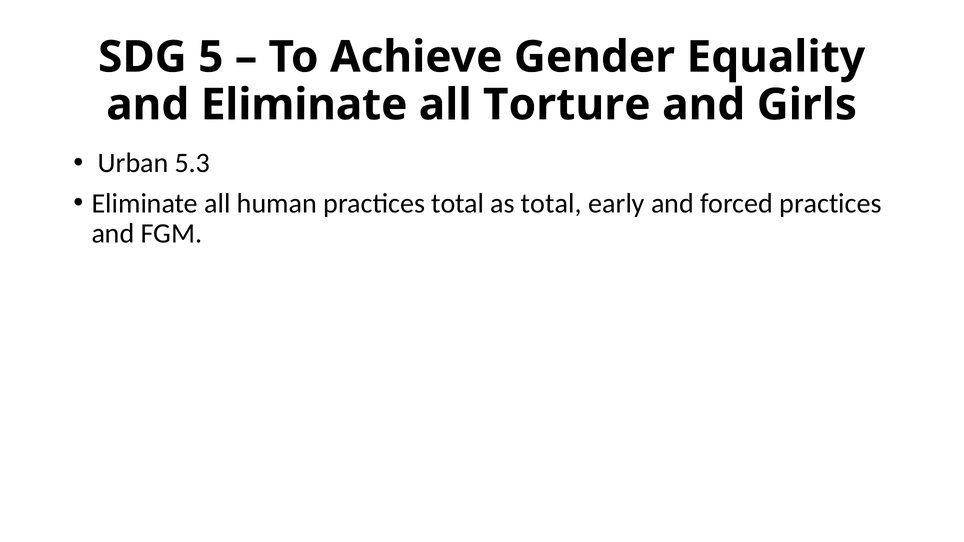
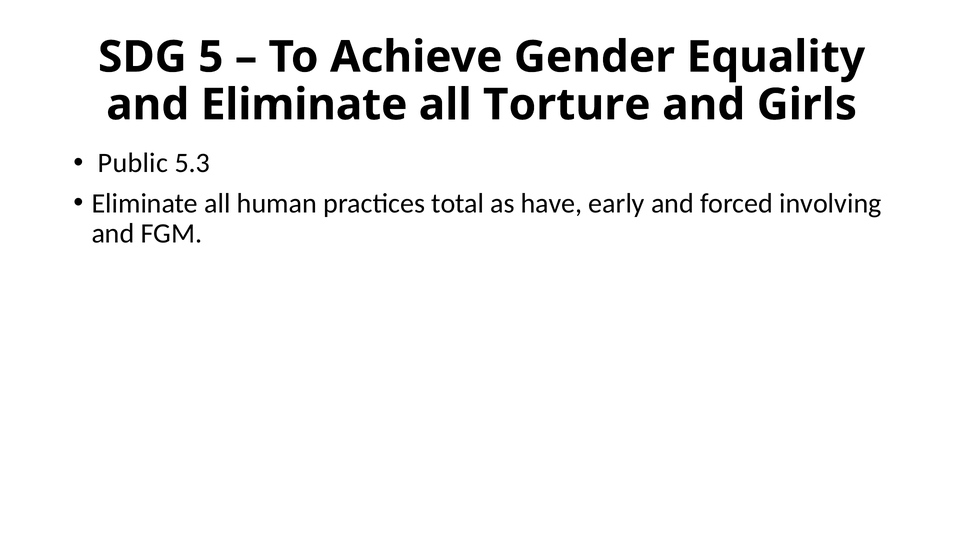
Urban: Urban -> Public
as total: total -> have
forced practices: practices -> involving
